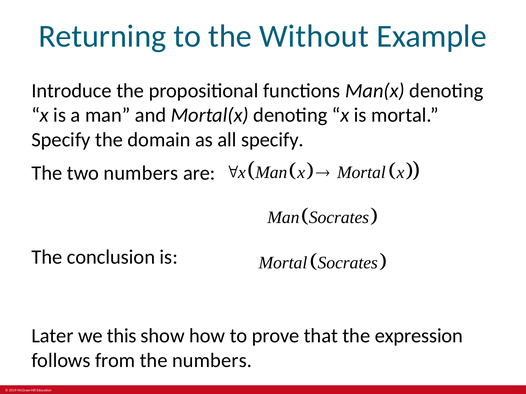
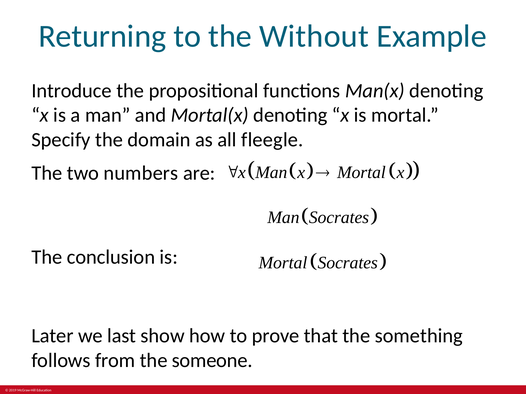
all specify: specify -> fleegle
this: this -> last
expression: expression -> something
the numbers: numbers -> someone
